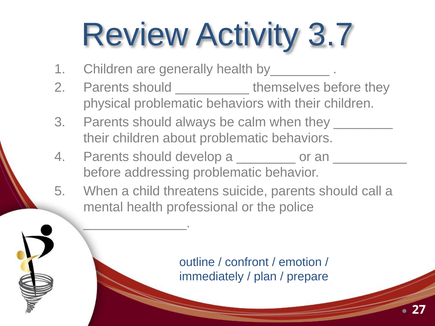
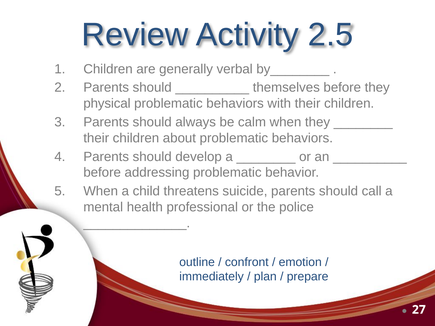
3.7: 3.7 -> 2.5
generally health: health -> verbal
